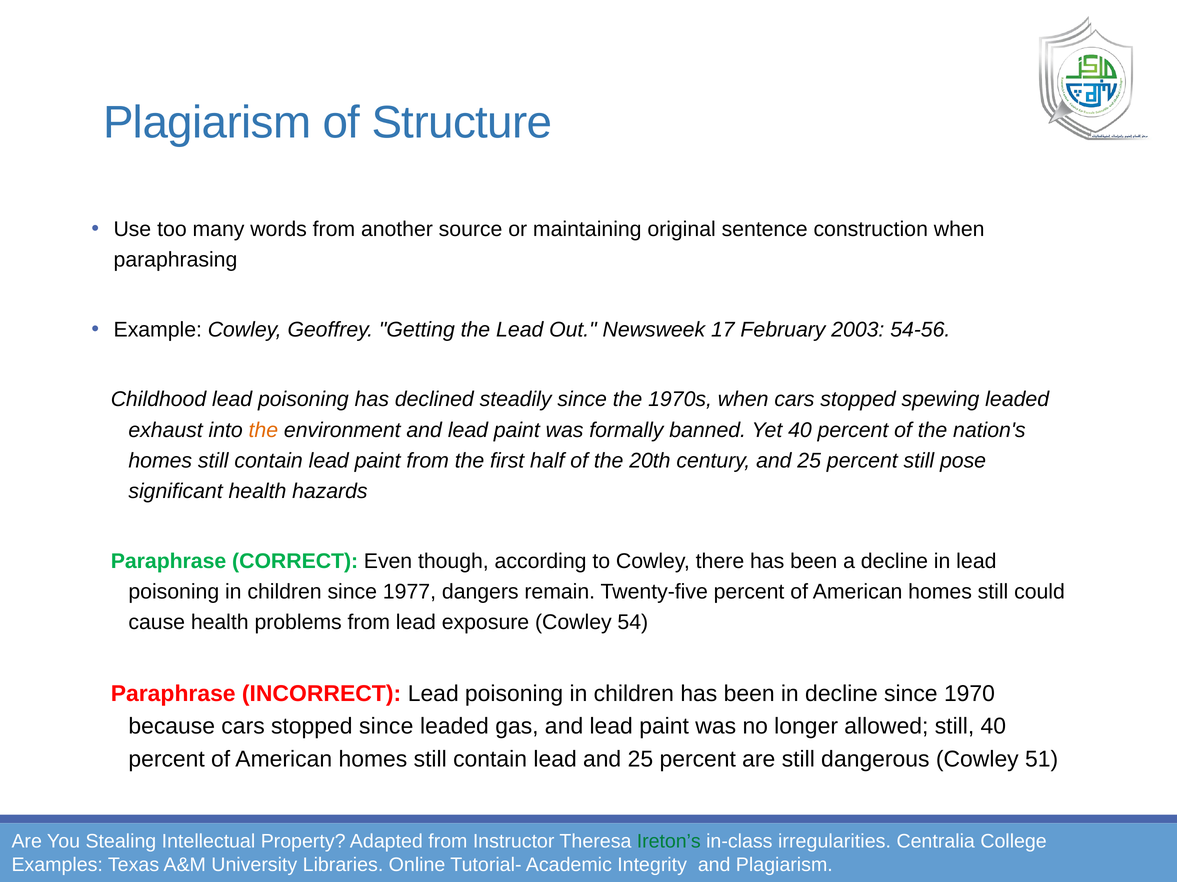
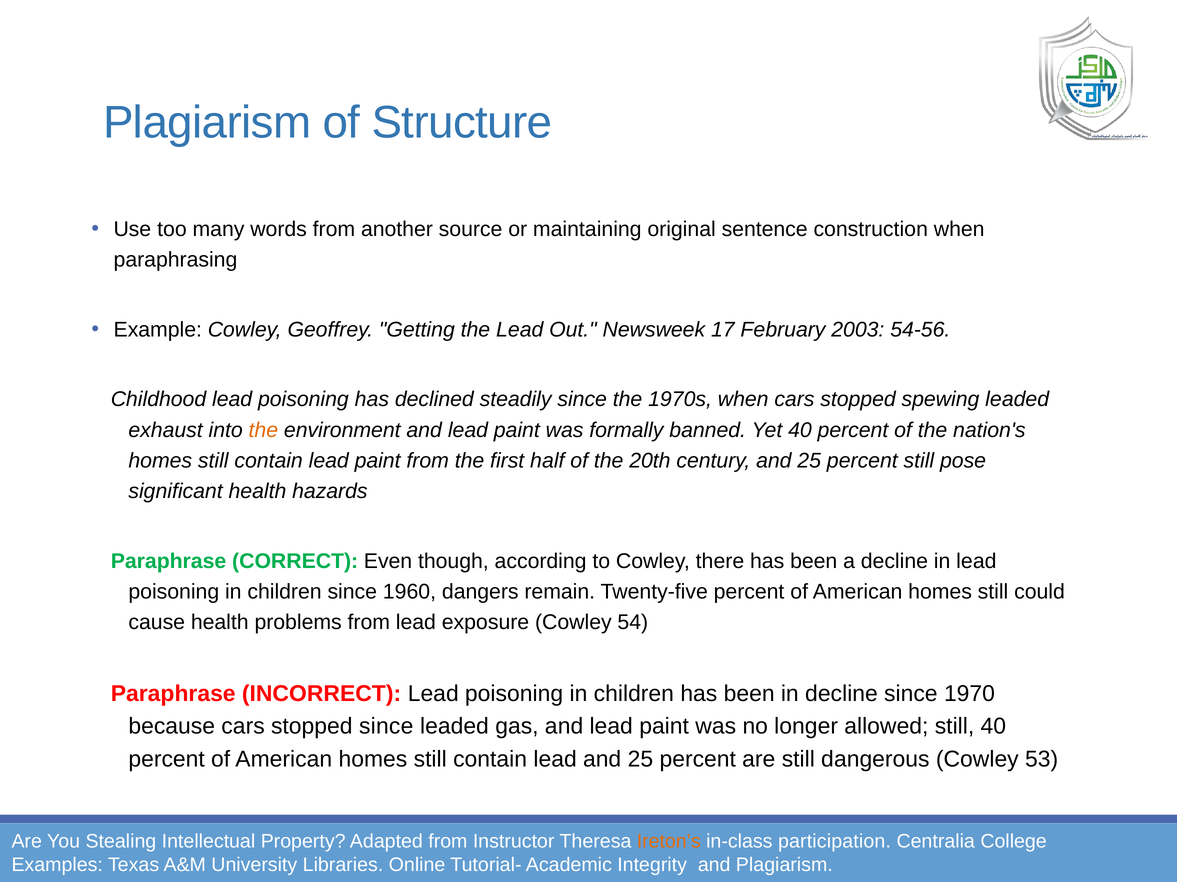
1977: 1977 -> 1960
51: 51 -> 53
Ireton’s colour: green -> orange
irregularities: irregularities -> participation
